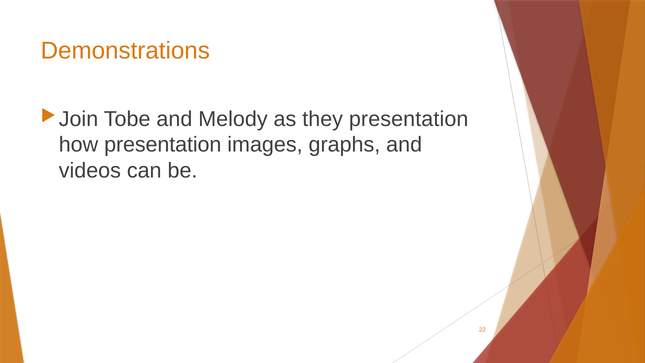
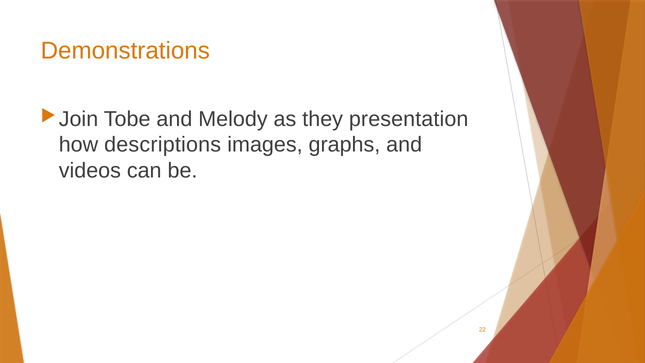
how presentation: presentation -> descriptions
